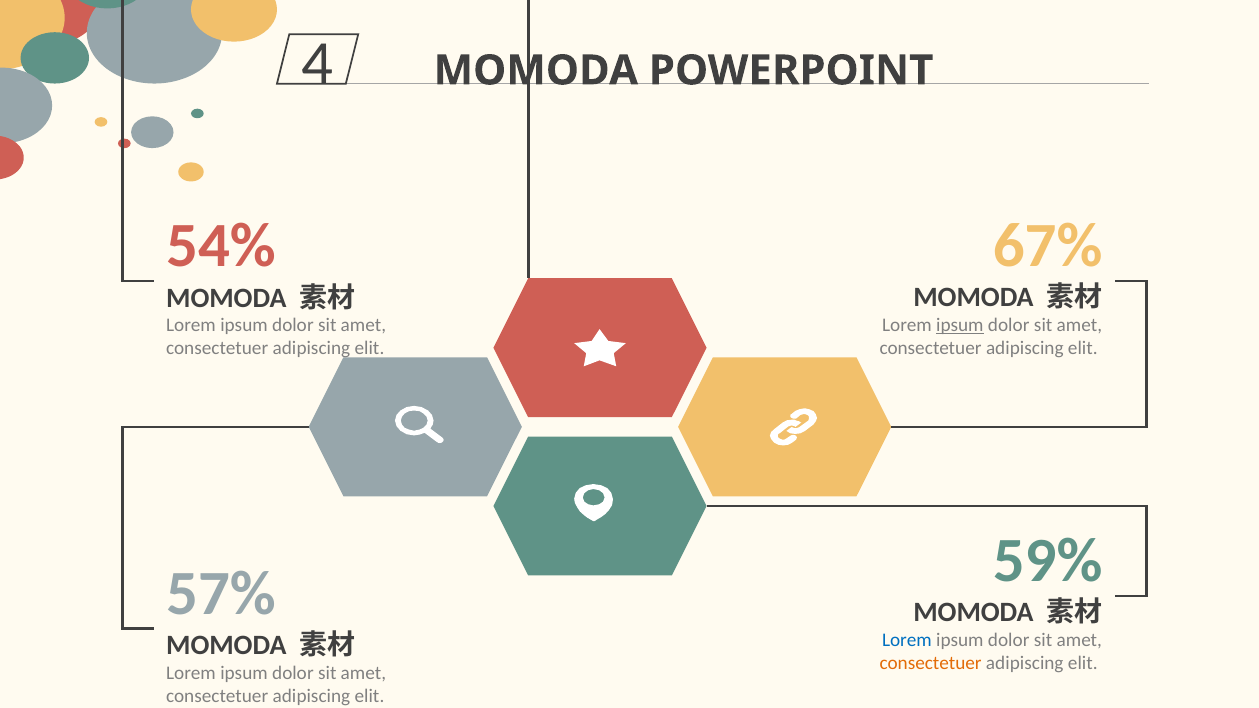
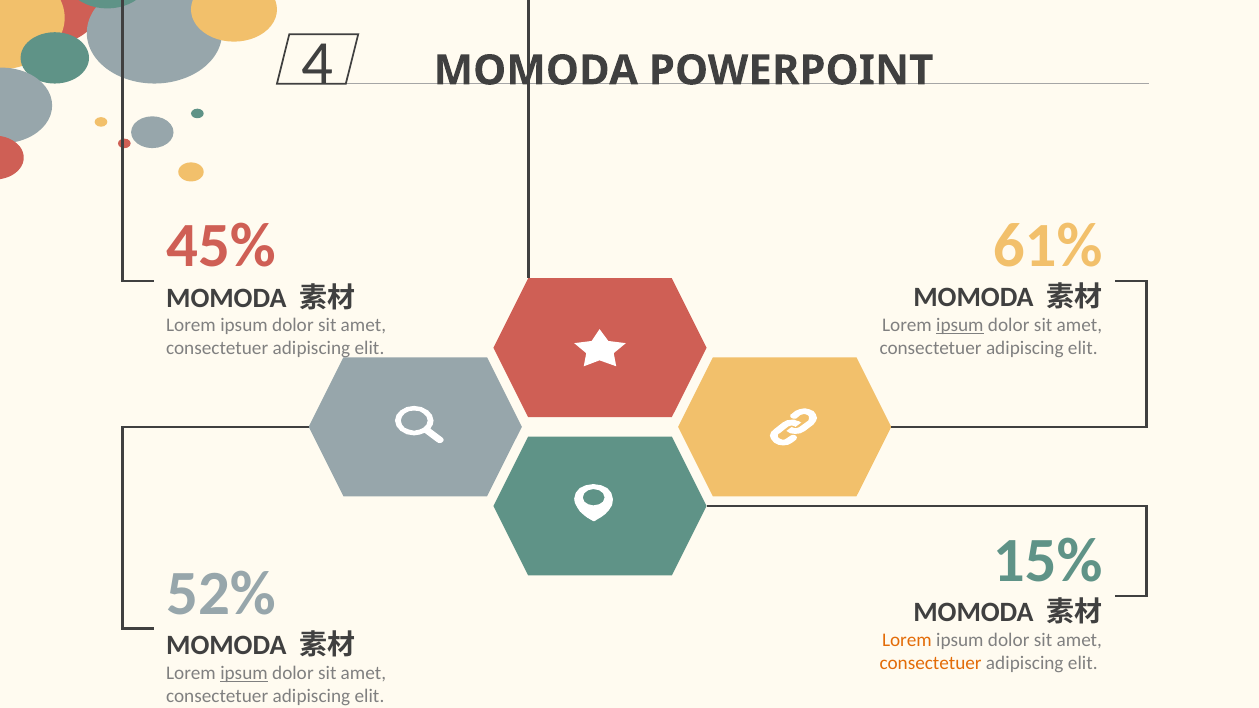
67%: 67% -> 61%
54%: 54% -> 45%
59%: 59% -> 15%
57%: 57% -> 52%
Lorem at (907, 640) colour: blue -> orange
ipsum at (244, 673) underline: none -> present
